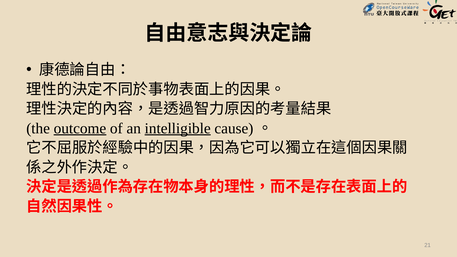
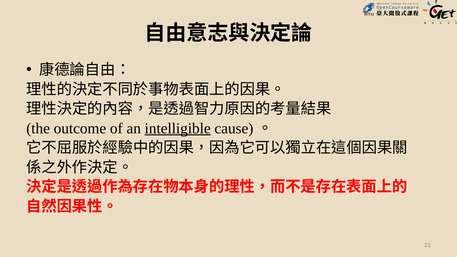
outcome underline: present -> none
